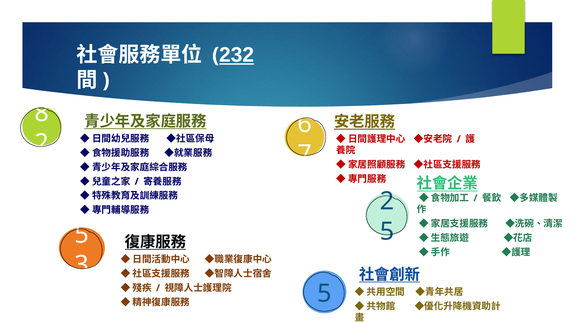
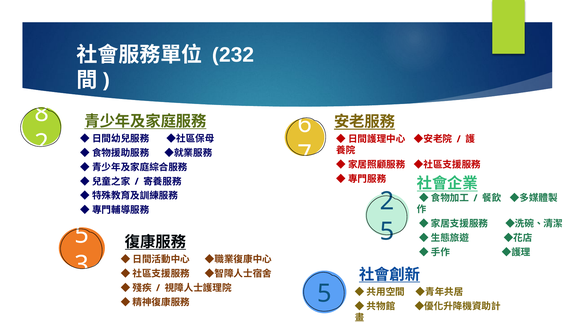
232 underline: present -> none
